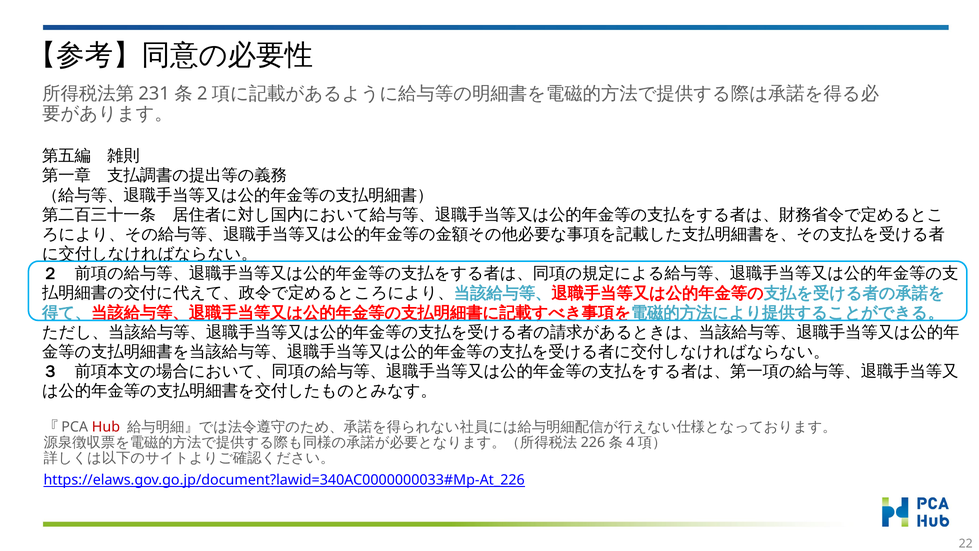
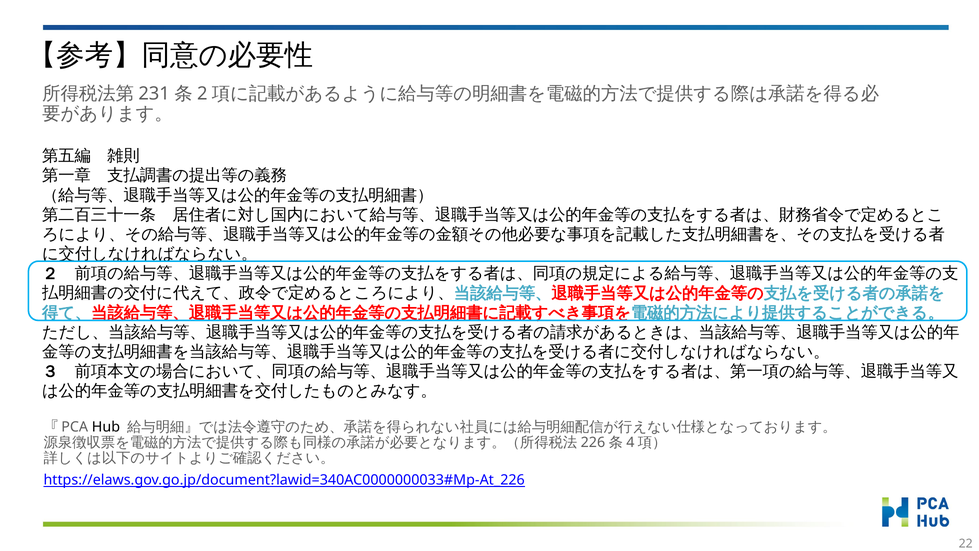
Hub colour: red -> black
